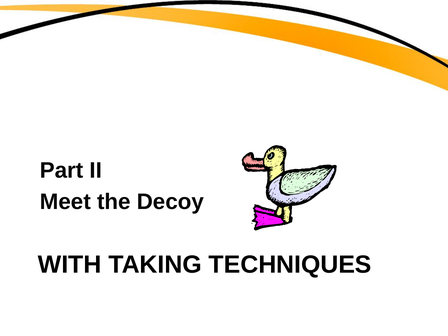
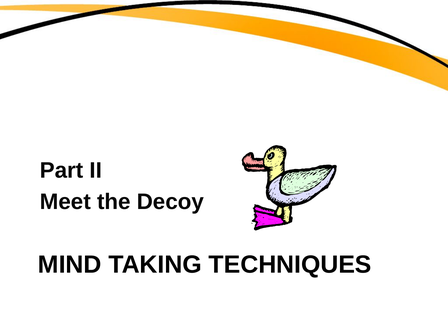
WITH: WITH -> MIND
